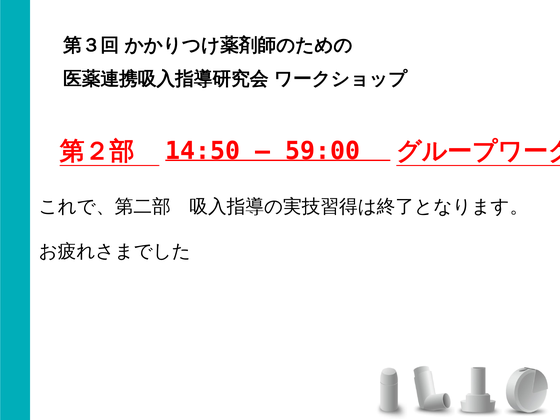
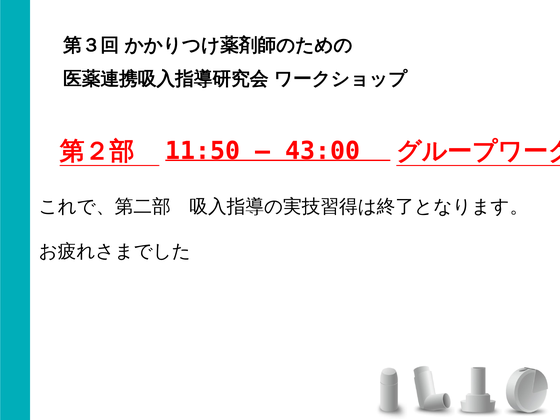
14:50: 14:50 -> 11:50
59:00: 59:00 -> 43:00
